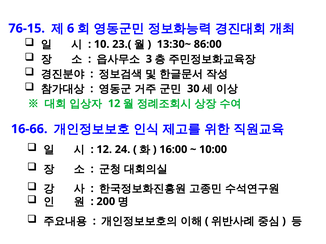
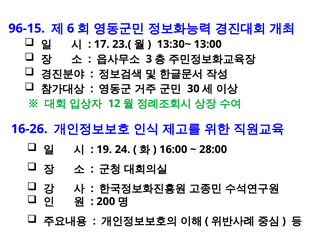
76-15: 76-15 -> 96-15
10: 10 -> 17
86:00: 86:00 -> 13:00
16-66: 16-66 -> 16-26
12 at (104, 150): 12 -> 19
10:00: 10:00 -> 28:00
